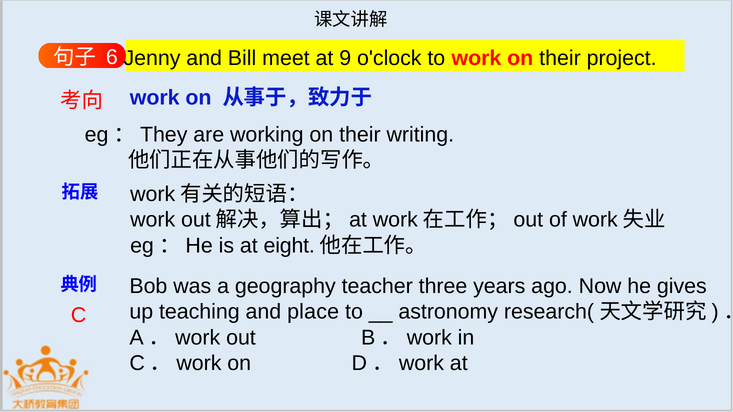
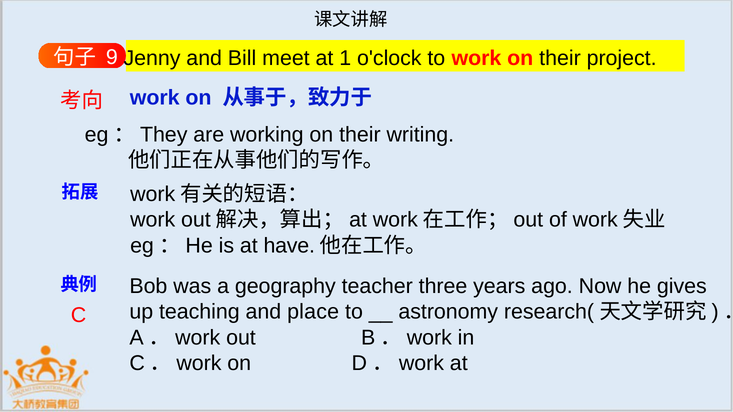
6: 6 -> 9
9: 9 -> 1
eight: eight -> have
